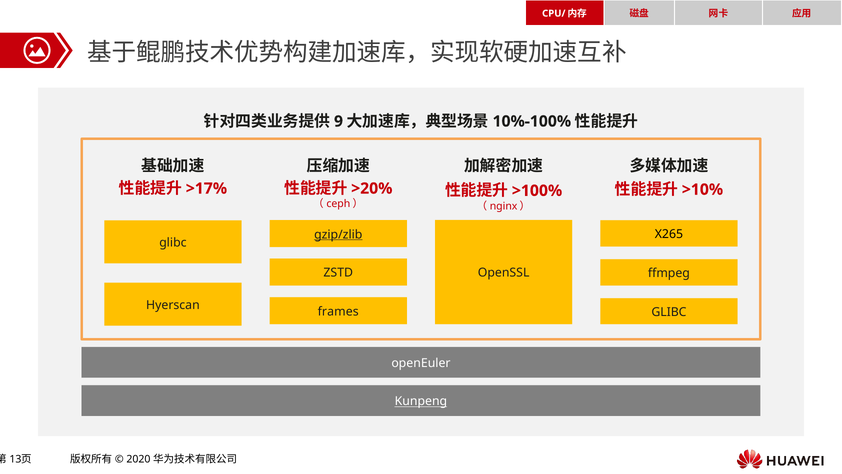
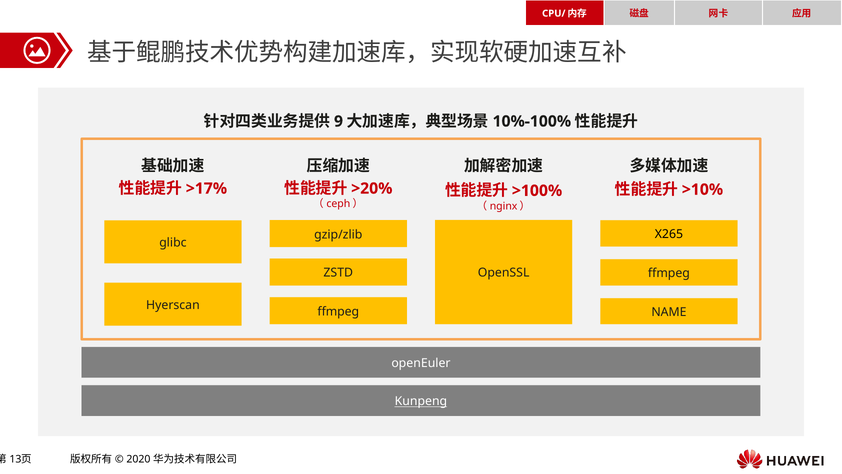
gzip/zlib underline: present -> none
frames at (338, 311): frames -> ffmpeg
GLIBC at (669, 312): GLIBC -> NAME
